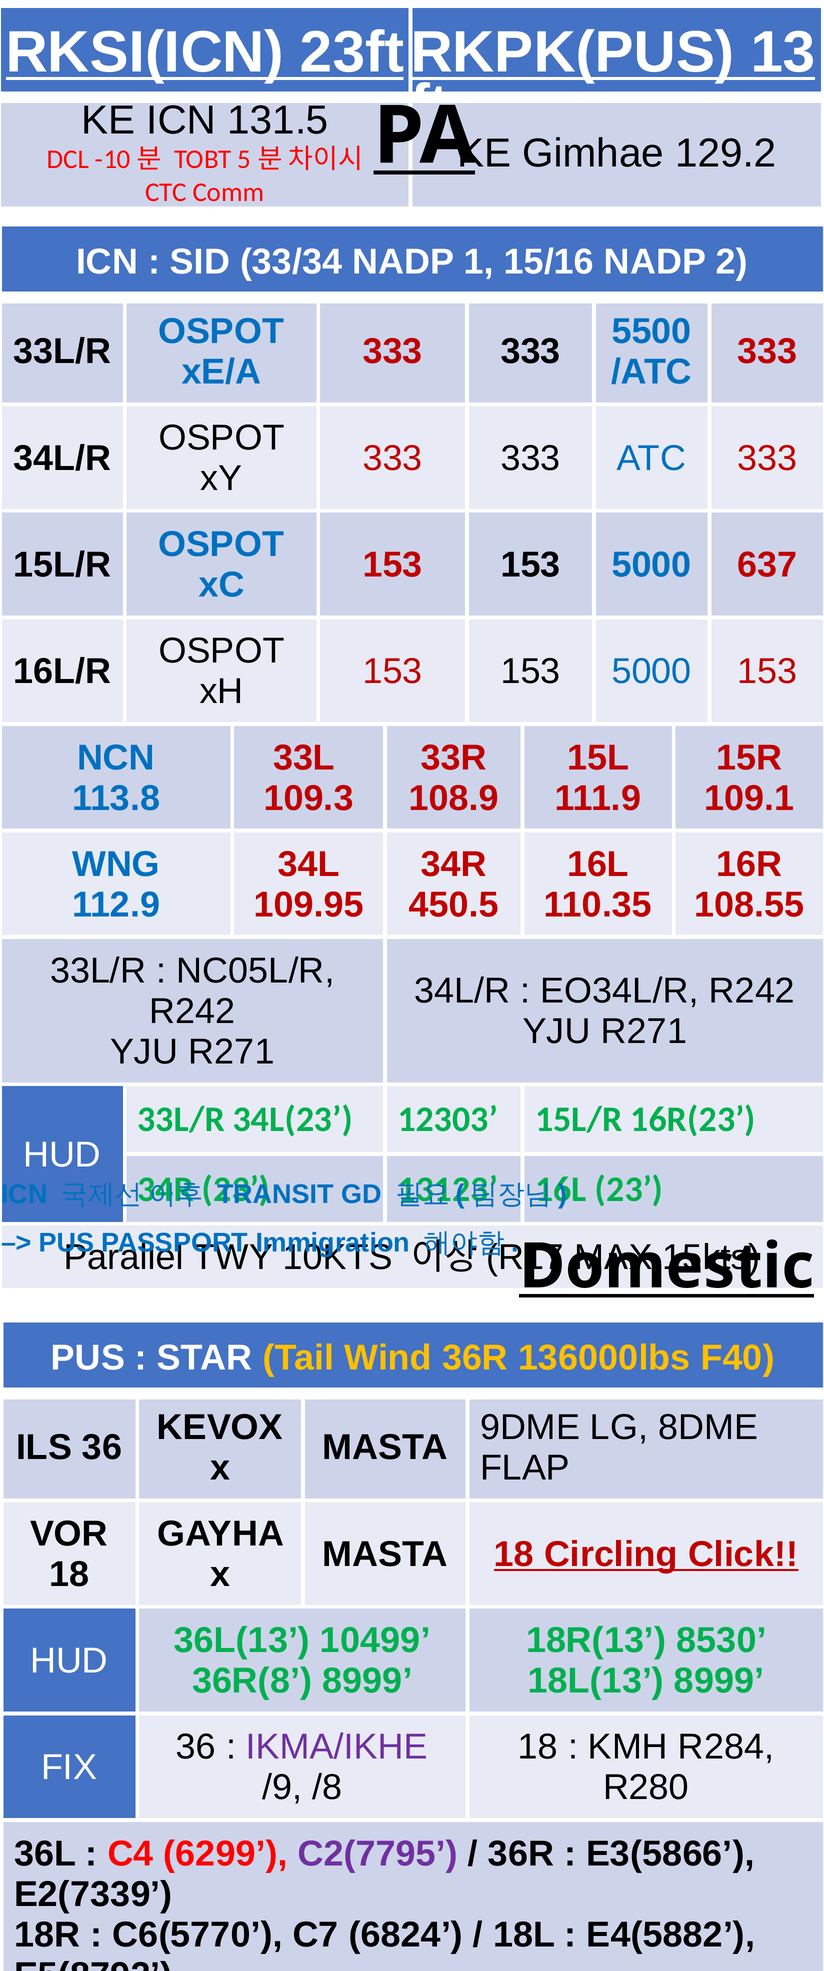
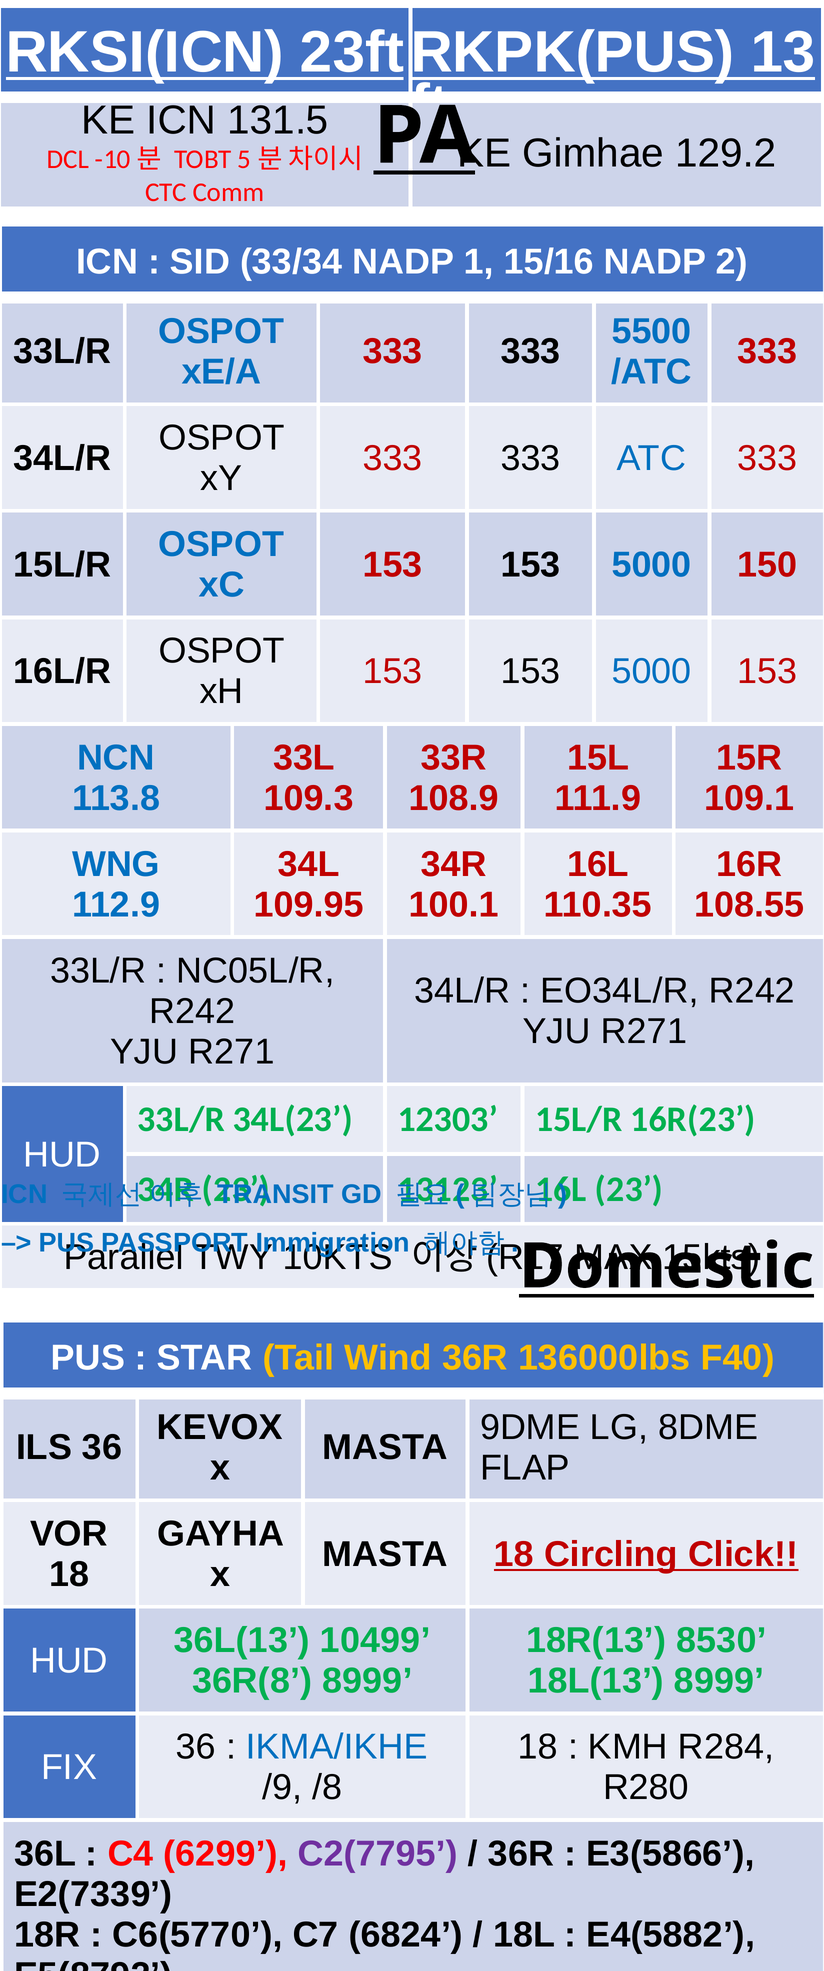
637: 637 -> 150
450.5: 450.5 -> 100.1
IKMA/IKHE colour: purple -> blue
